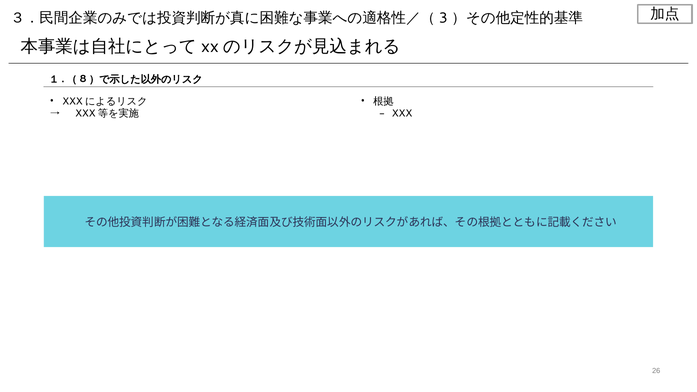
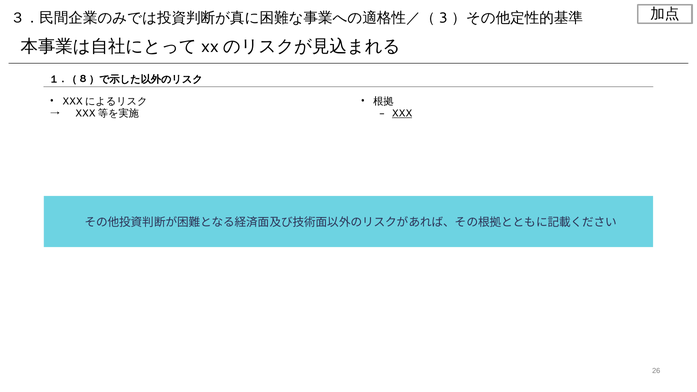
XXX underline: none -> present
